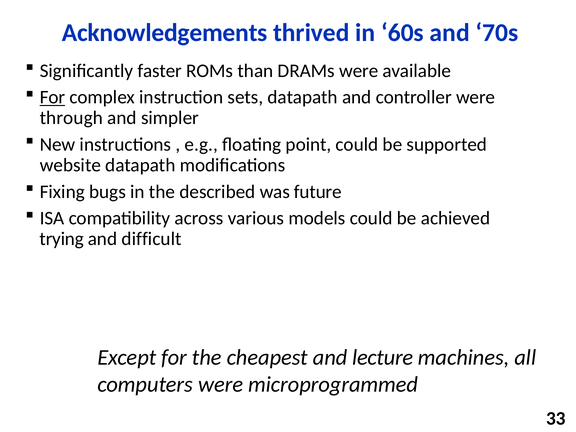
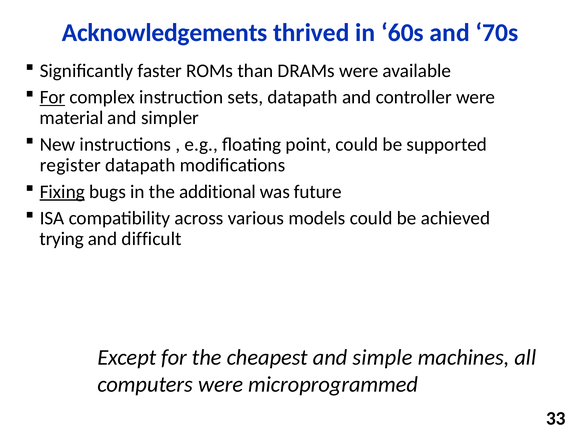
through: through -> material
website: website -> register
Fixing underline: none -> present
described: described -> additional
lecture: lecture -> simple
